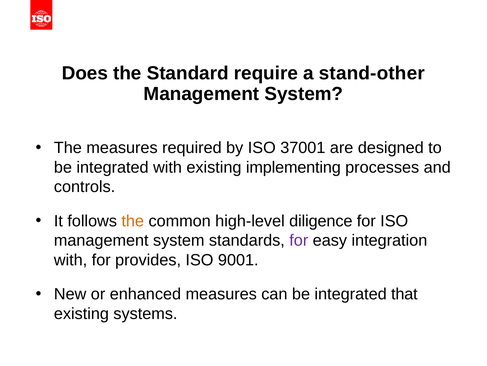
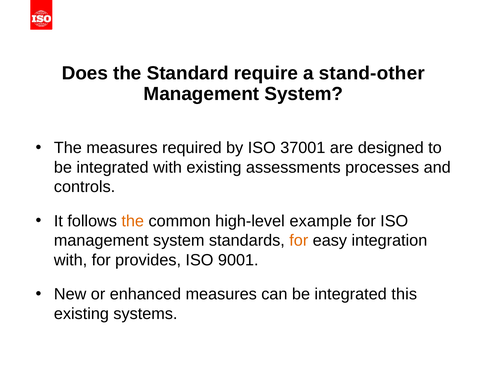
implementing: implementing -> assessments
diligence: diligence -> example
for at (299, 240) colour: purple -> orange
that: that -> this
